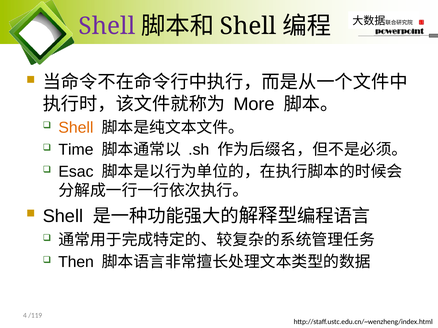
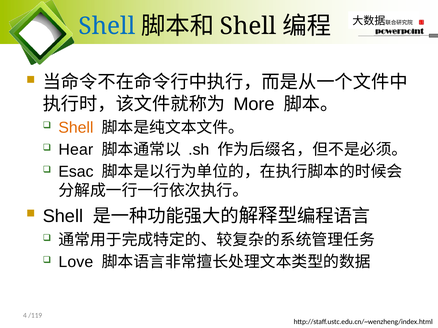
Shell at (107, 26) colour: purple -> blue
Time: Time -> Hear
Then: Then -> Love
